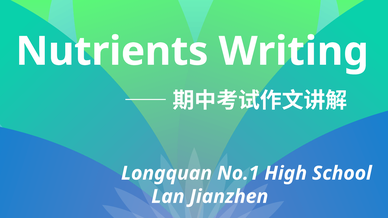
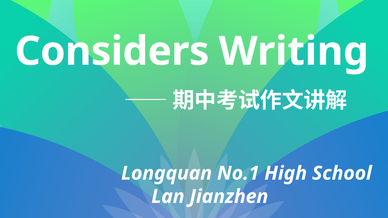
Nutrients: Nutrients -> Considers
